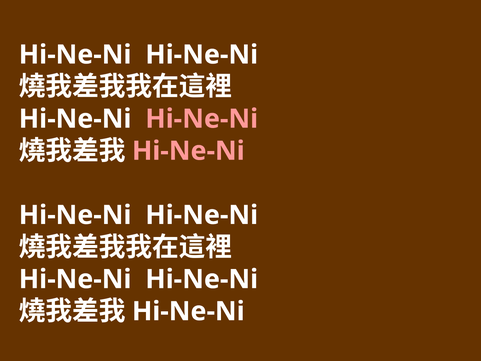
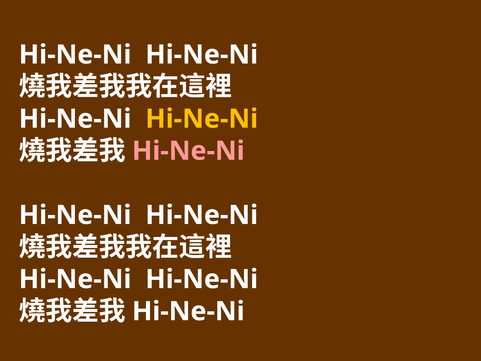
Hi-Ne-Ni at (202, 119) colour: pink -> yellow
